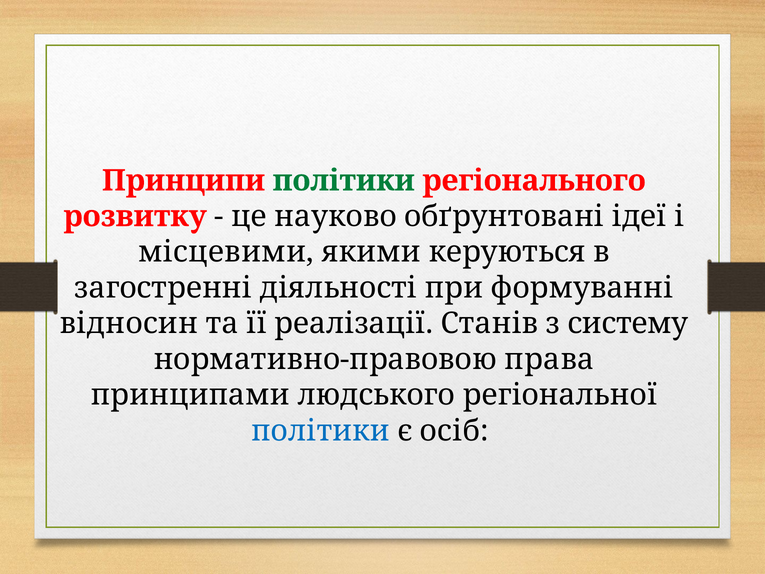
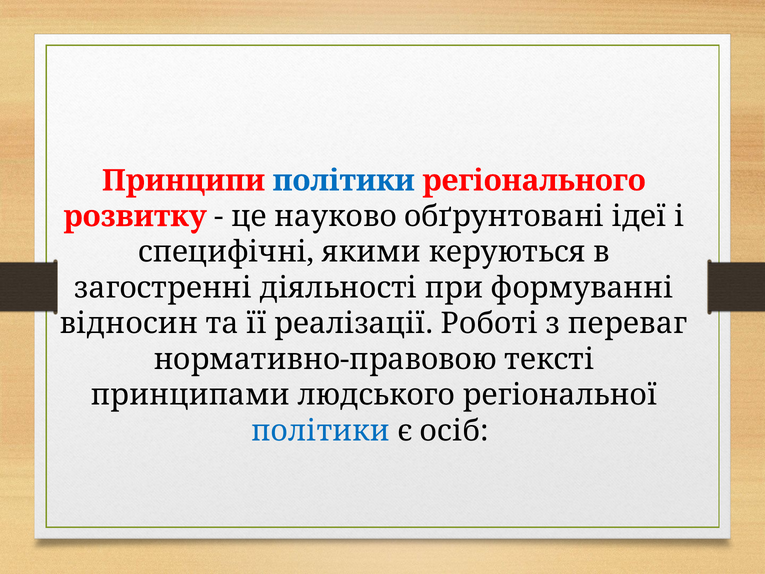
політики at (344, 181) colour: green -> blue
місцевими: місцевими -> специфічні
Станів: Станів -> Роботі
систему: систему -> переваг
права: права -> тексті
